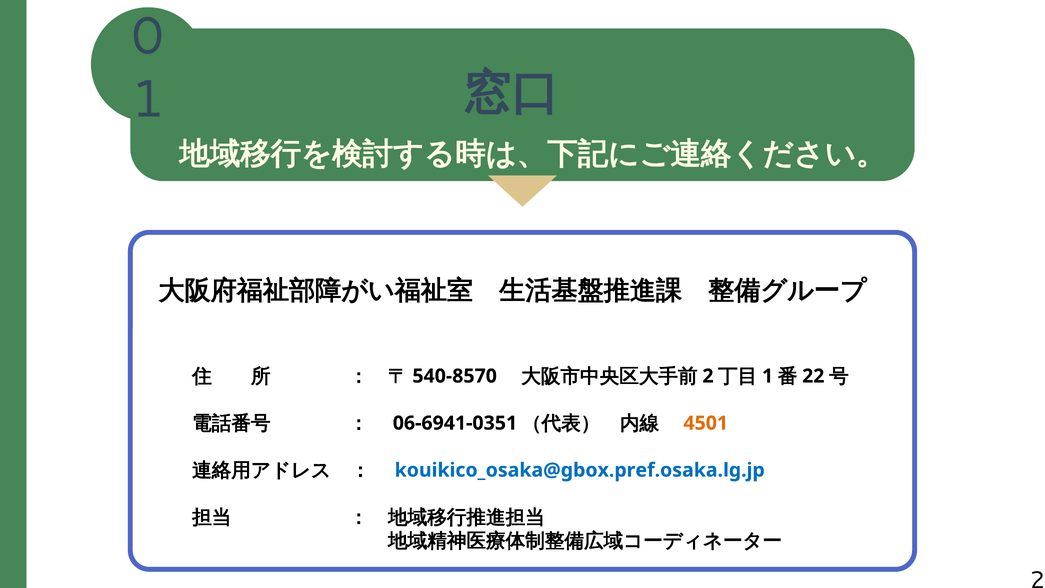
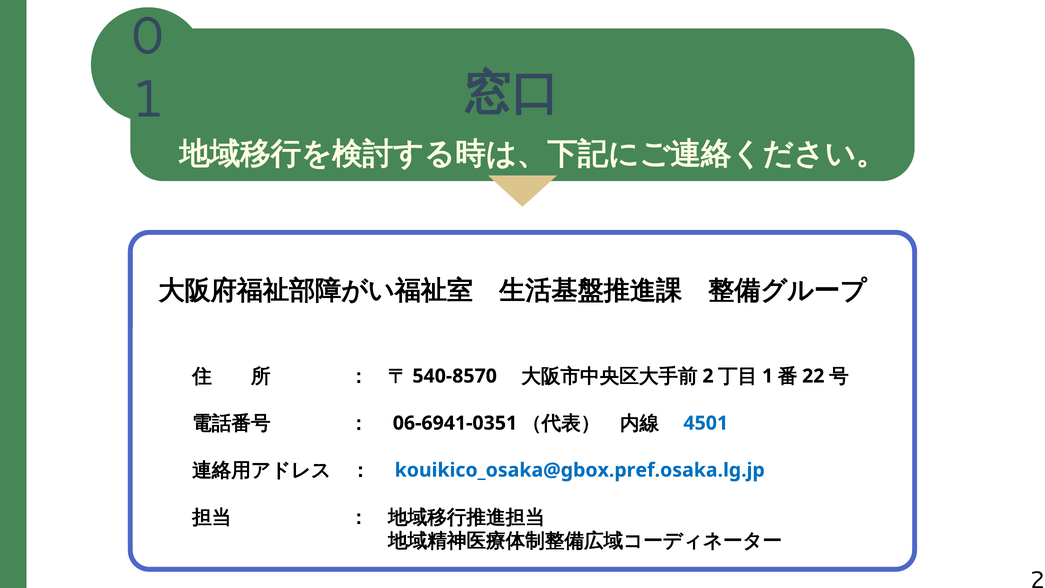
4501 colour: orange -> blue
